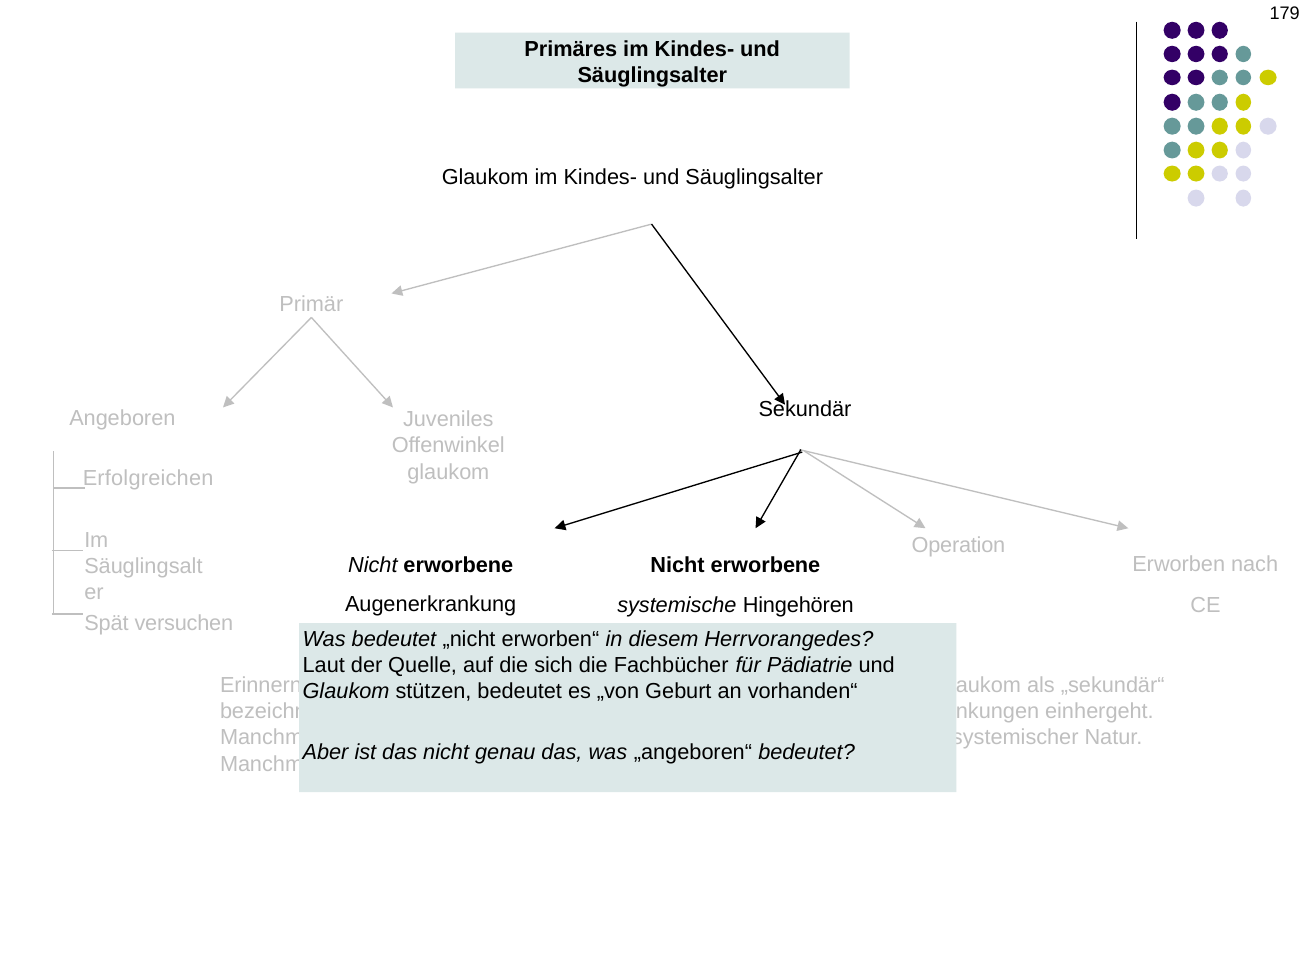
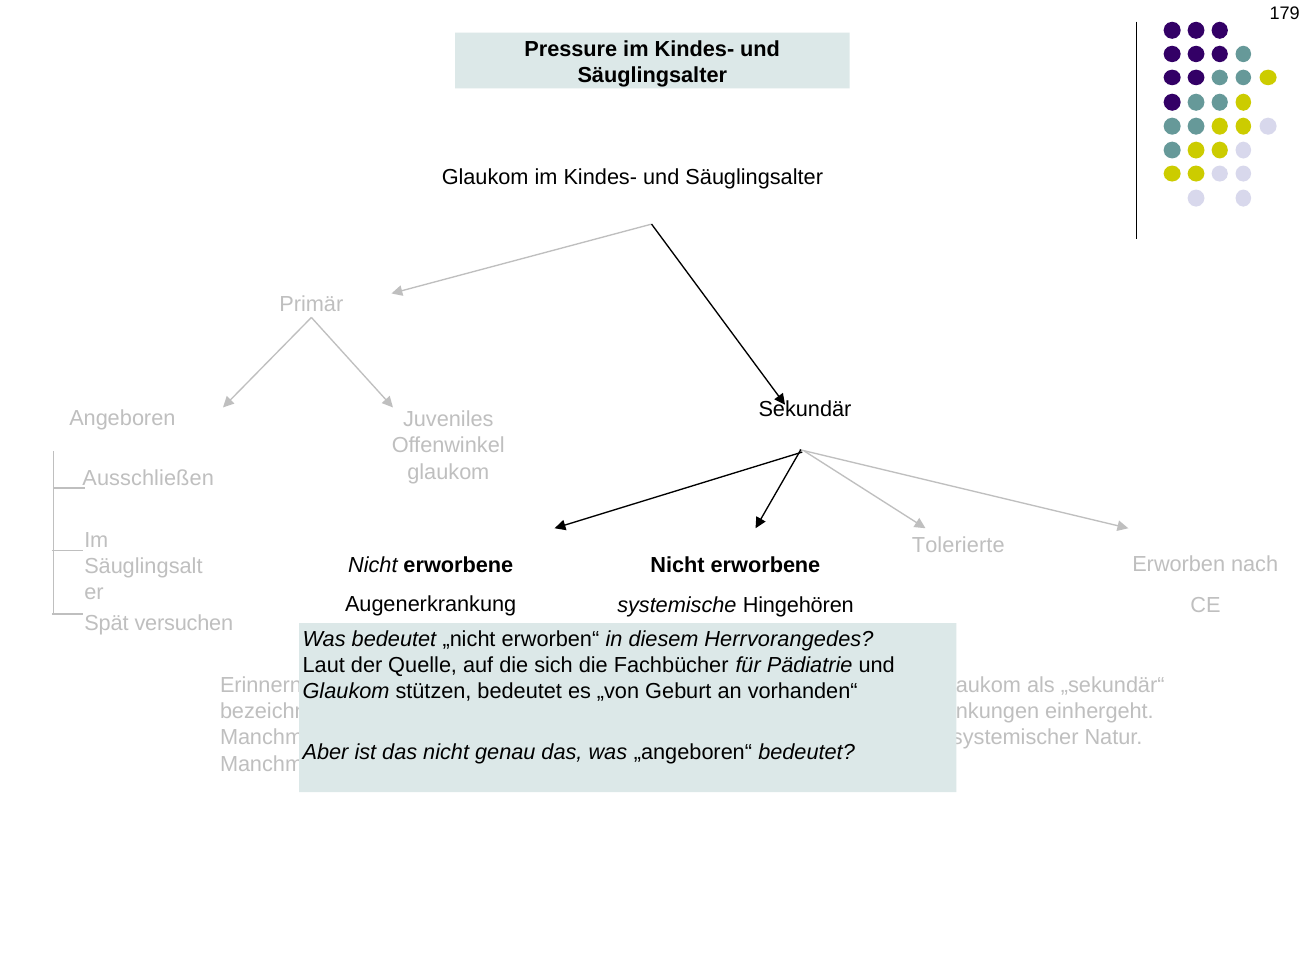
Primäres: Primäres -> Pressure
Erfolgreichen: Erfolgreichen -> Ausschließen
Operation: Operation -> Tolerierte
